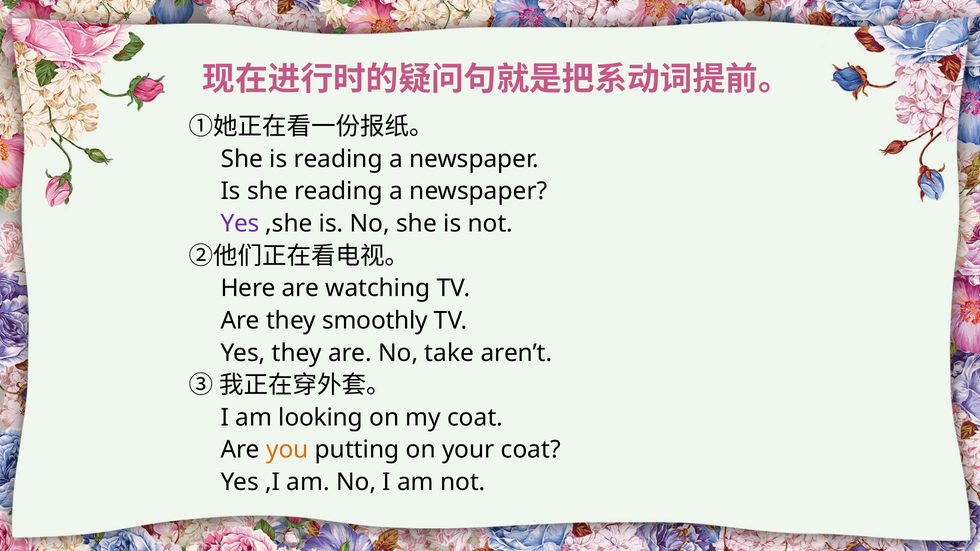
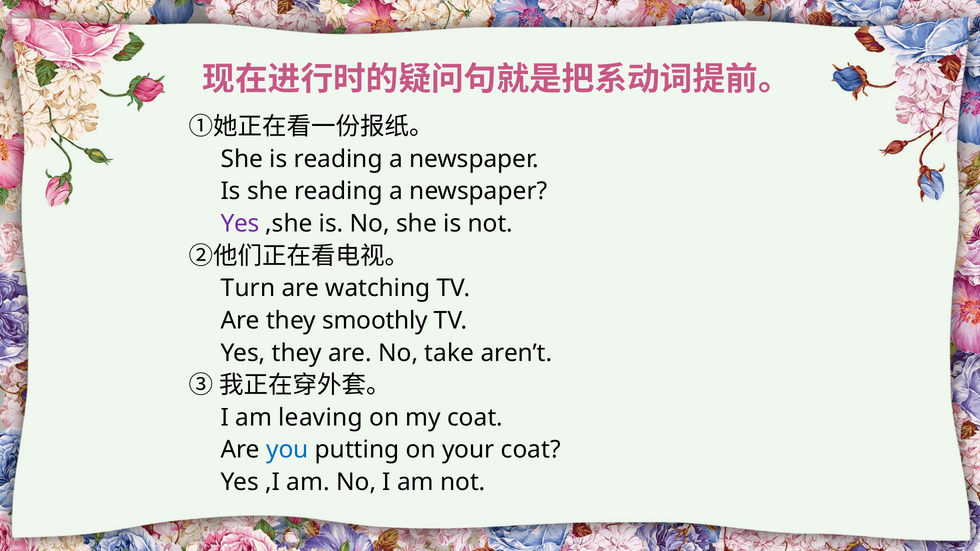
Here: Here -> Turn
looking: looking -> leaving
you colour: orange -> blue
